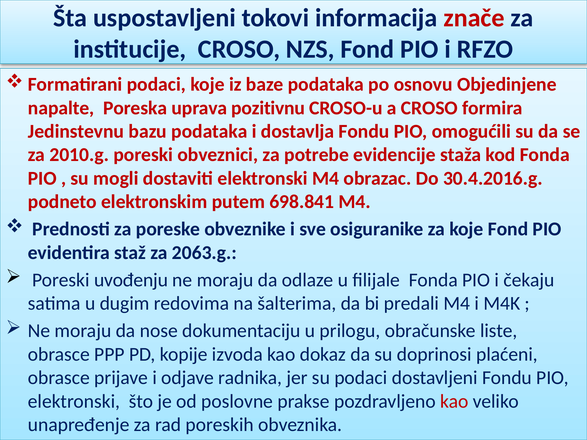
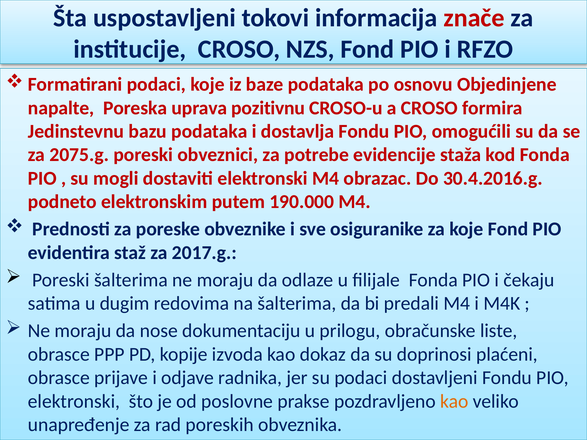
2010.g: 2010.g -> 2075.g
698.841: 698.841 -> 190.000
2063.g: 2063.g -> 2017.g
Poreski uvođenju: uvođenju -> šalterima
kao at (454, 401) colour: red -> orange
